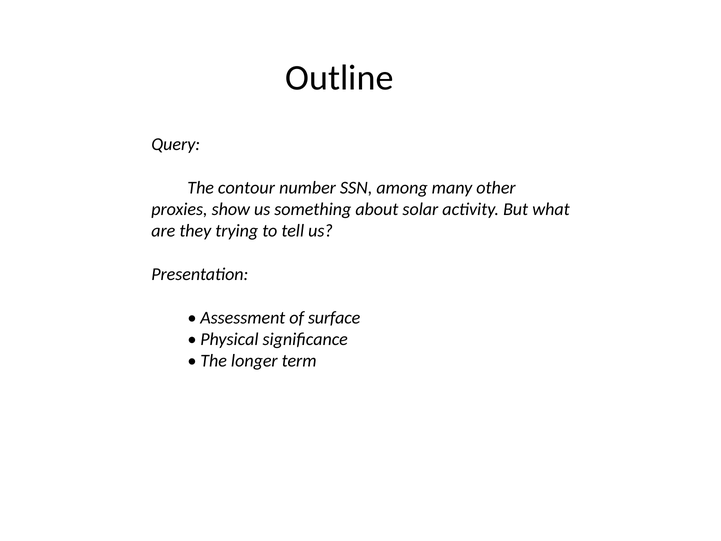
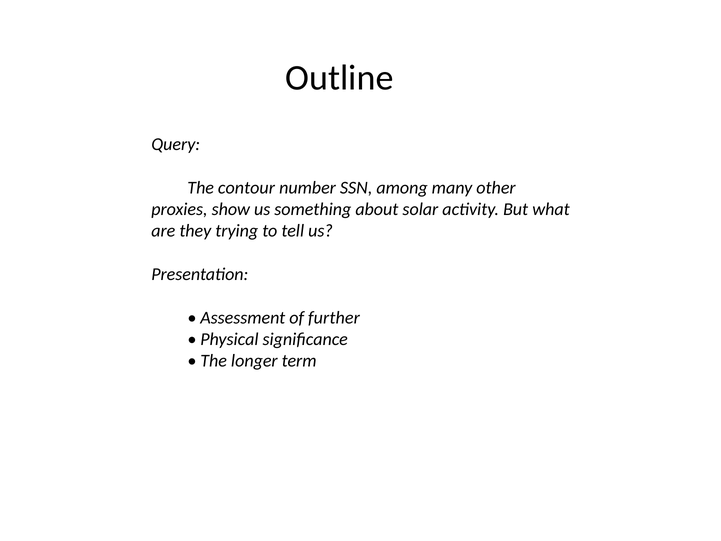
surface: surface -> further
